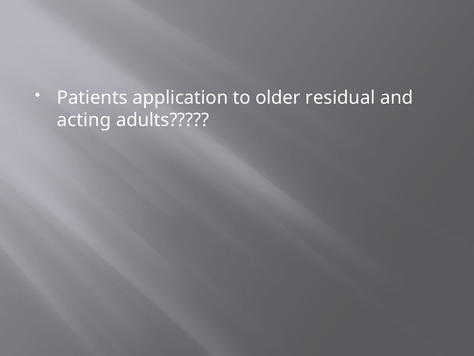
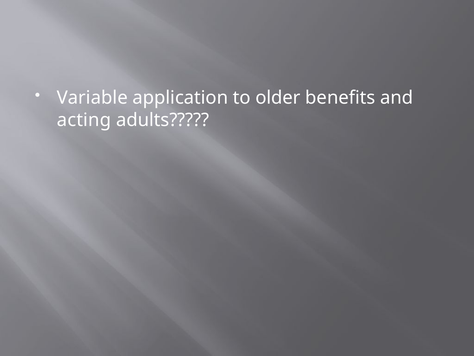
Patients: Patients -> Variable
residual: residual -> benefits
